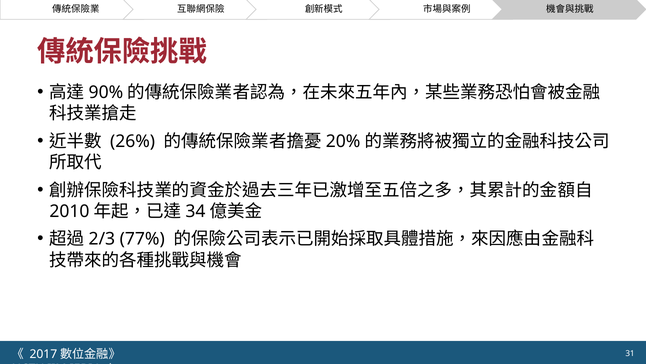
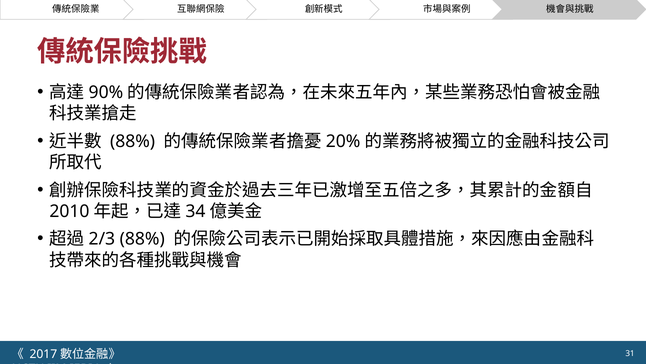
26% at (133, 141): 26% -> 88%
77% at (142, 239): 77% -> 88%
